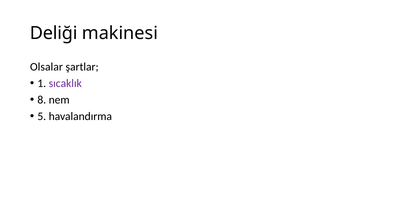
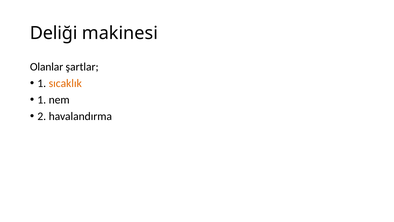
Olsalar: Olsalar -> Olanlar
sıcaklık colour: purple -> orange
8 at (42, 100): 8 -> 1
5: 5 -> 2
